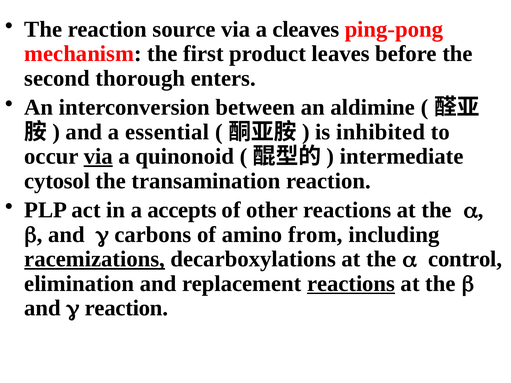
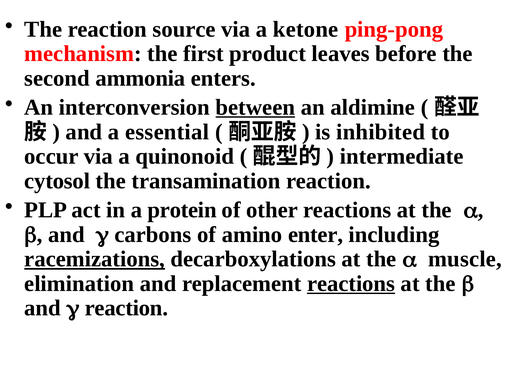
cleaves: cleaves -> ketone
thorough: thorough -> ammonia
between underline: none -> present
via at (98, 157) underline: present -> none
accepts: accepts -> protein
from: from -> enter
control: control -> muscle
